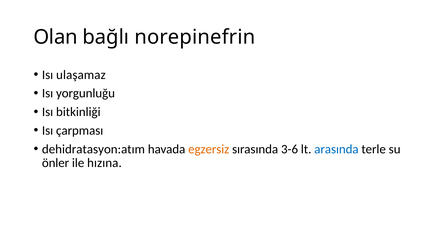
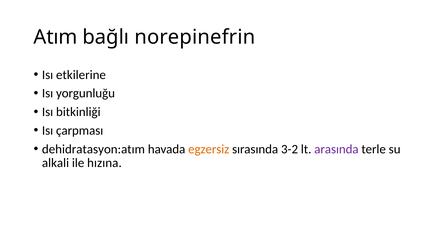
Olan: Olan -> Atım
ulaşamaz: ulaşamaz -> etkilerine
3-6: 3-6 -> 3-2
arasında colour: blue -> purple
önler: önler -> alkali
